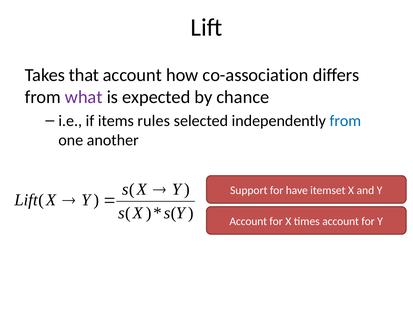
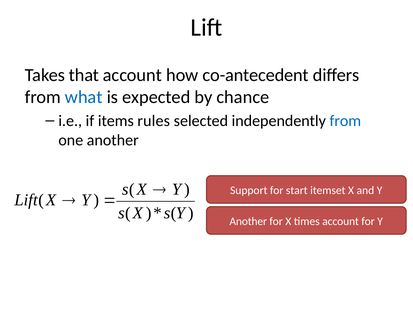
co-association: co-association -> co-antecedent
what colour: purple -> blue
have: have -> start
Account at (248, 221): Account -> Another
